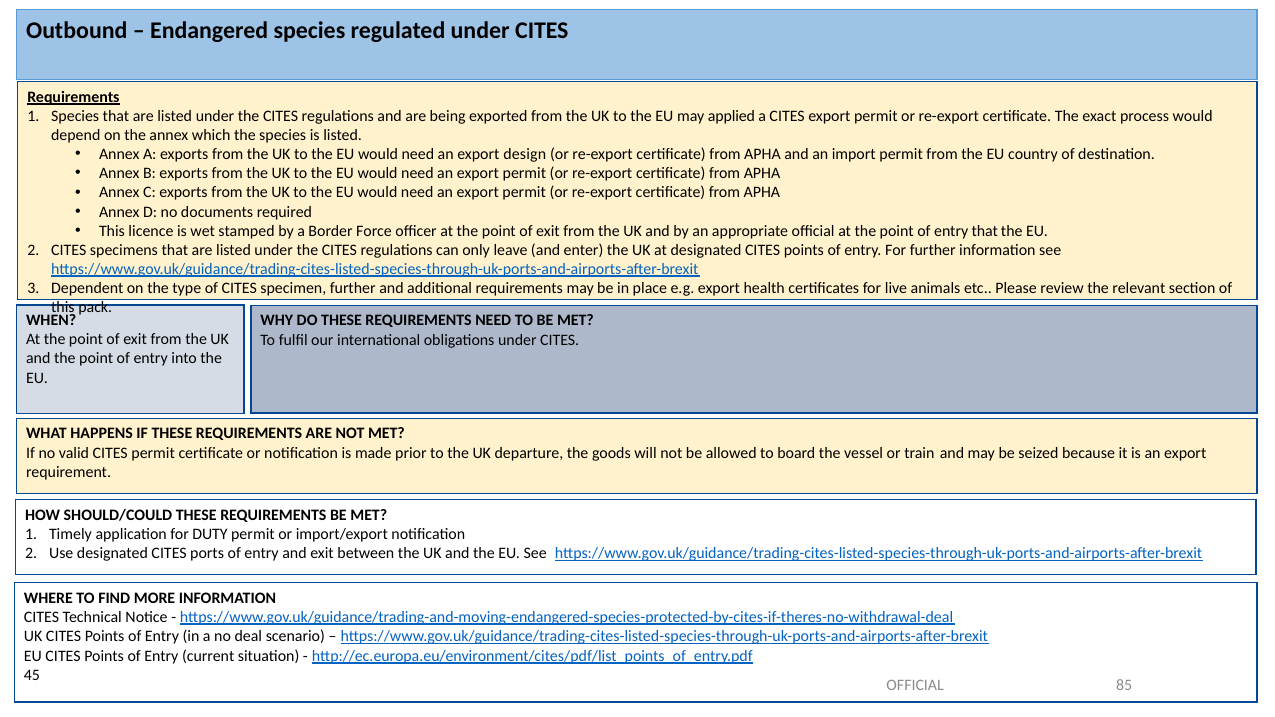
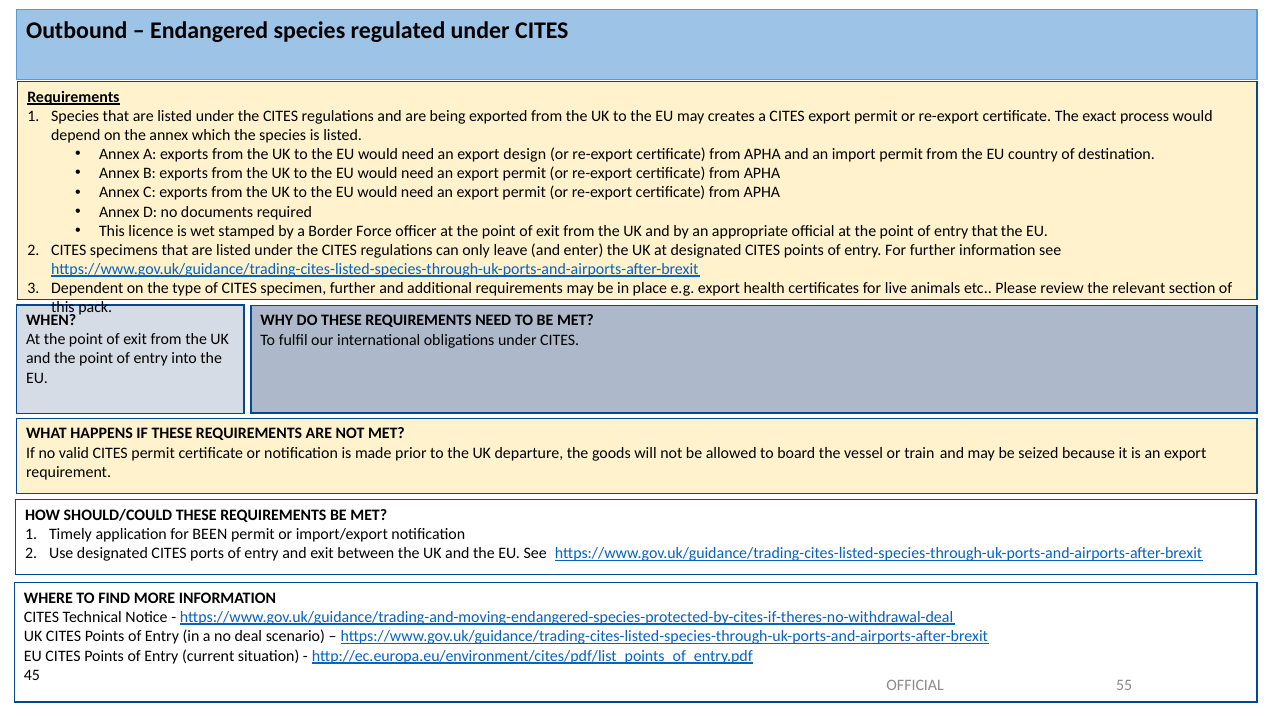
applied: applied -> creates
DUTY: DUTY -> BEEN
85: 85 -> 55
